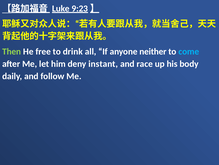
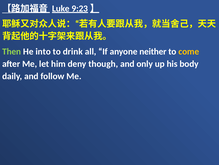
free: free -> into
come colour: light blue -> yellow
instant: instant -> though
race: race -> only
